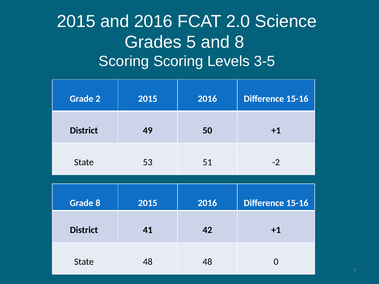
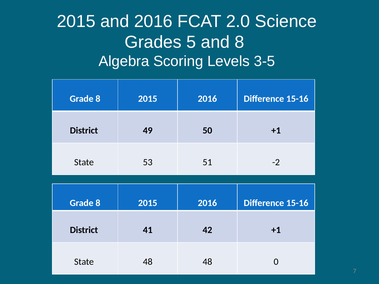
Scoring at (124, 61): Scoring -> Algebra
2 at (98, 99): 2 -> 8
